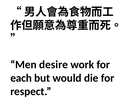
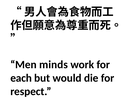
desire: desire -> minds
